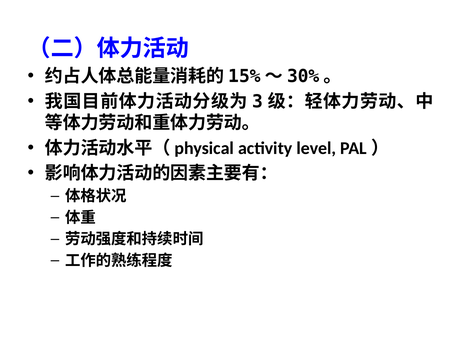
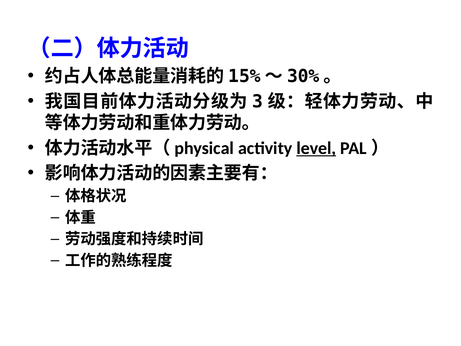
level underline: none -> present
